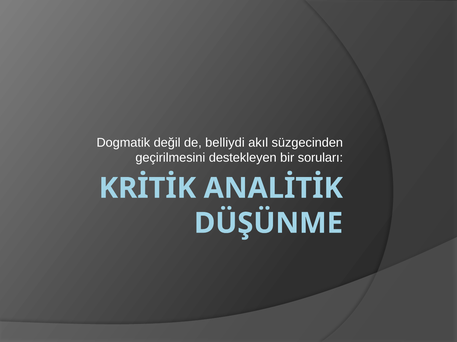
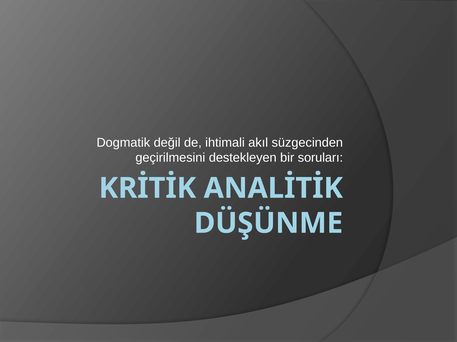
belliydi: belliydi -> ihtimali
